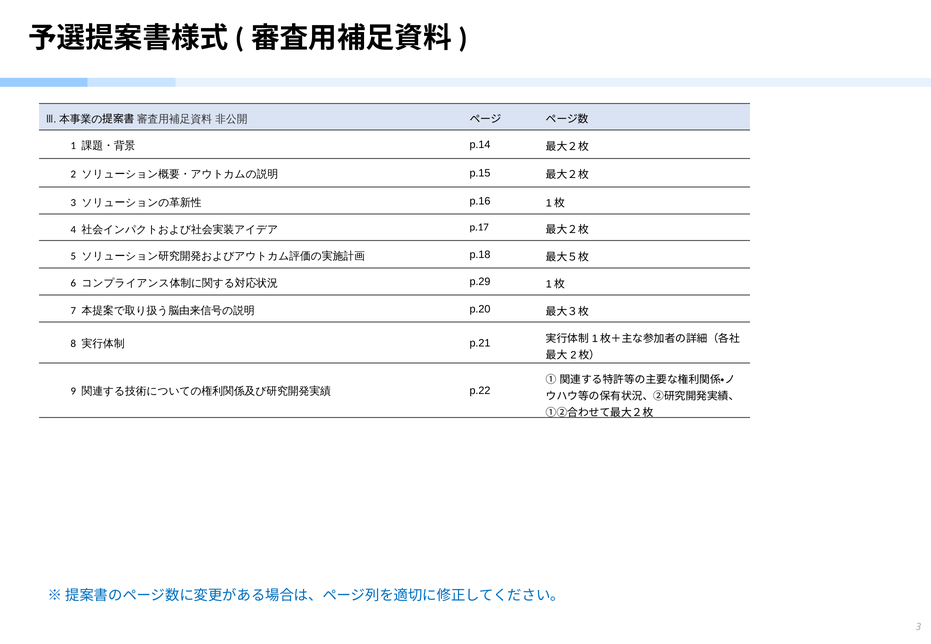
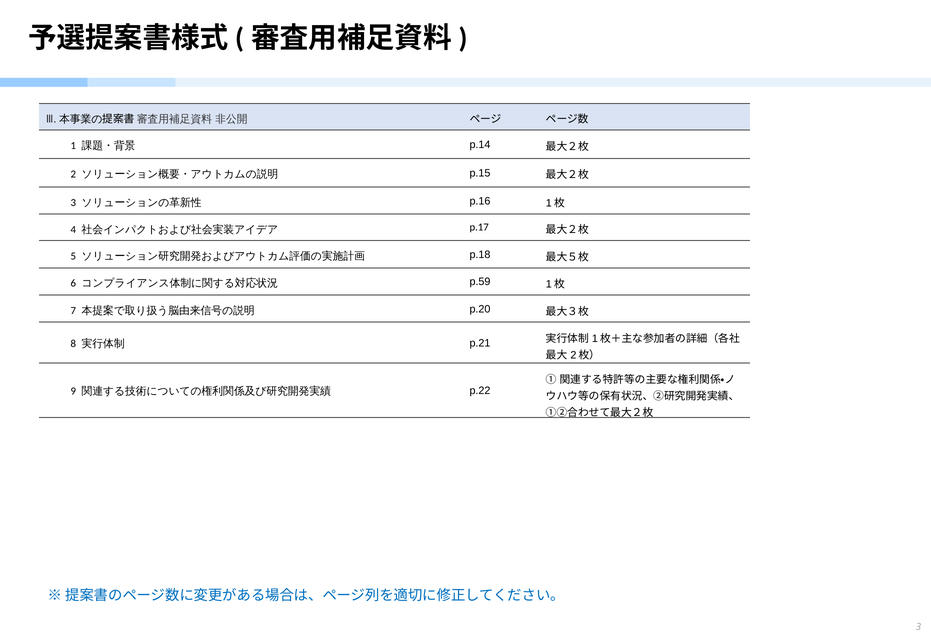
p.29: p.29 -> p.59
